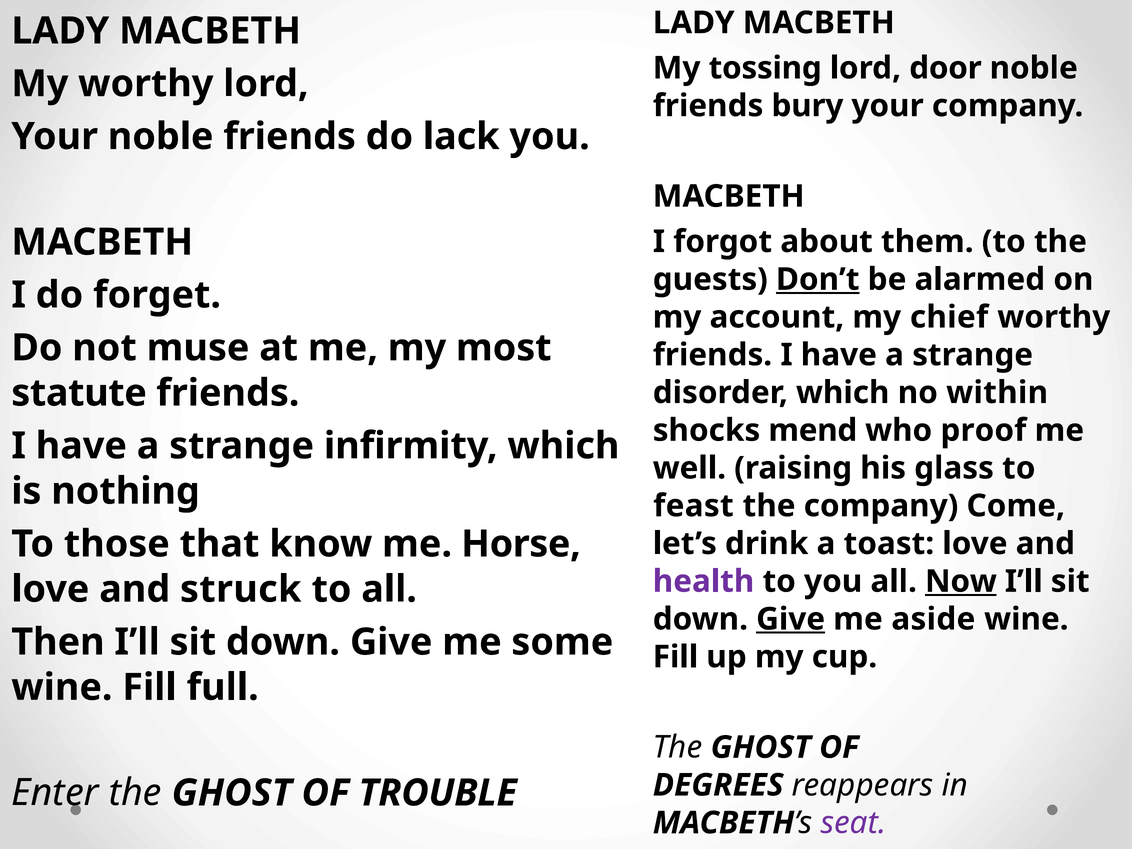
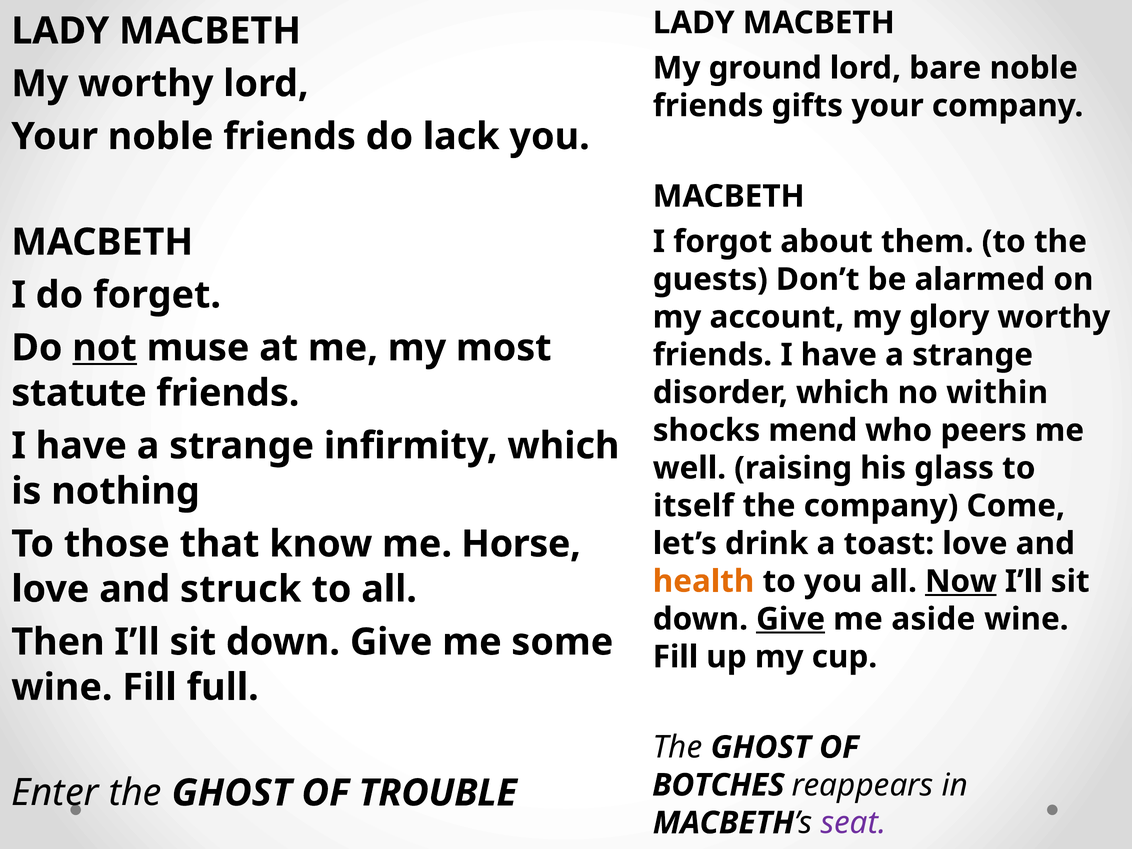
tossing: tossing -> ground
door: door -> bare
bury: bury -> gifts
Don’t underline: present -> none
chief: chief -> glory
not underline: none -> present
proof: proof -> peers
feast: feast -> itself
health colour: purple -> orange
DEGREES: DEGREES -> BOTCHES
